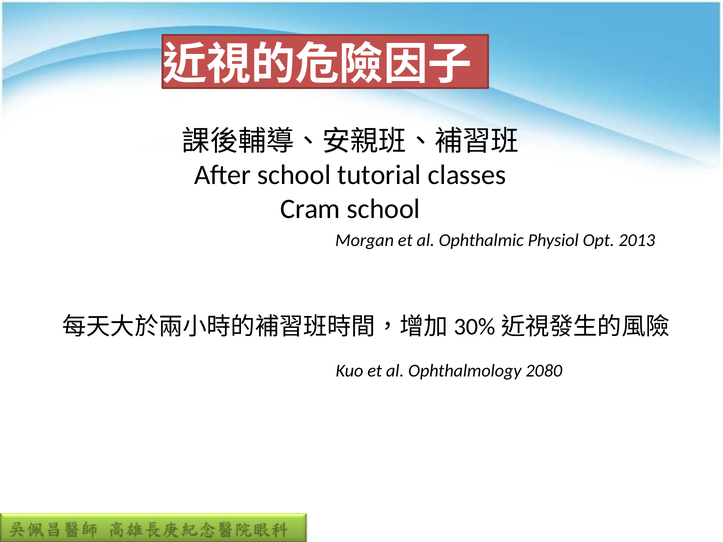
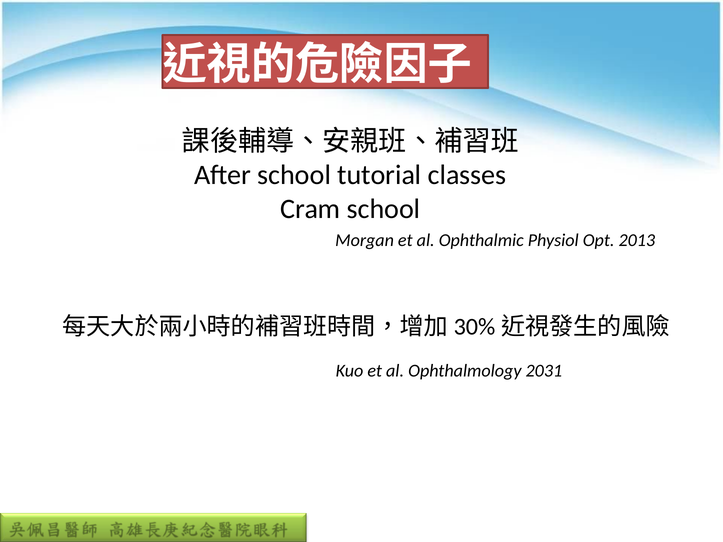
2080: 2080 -> 2031
